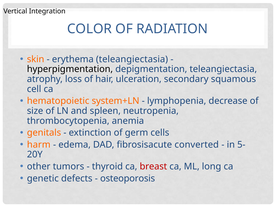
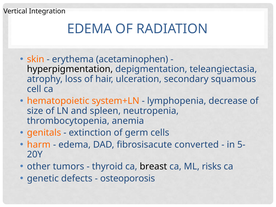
COLOR at (89, 29): COLOR -> EDEMA
erythema teleangiectasia: teleangiectasia -> acetaminophen
breast colour: red -> black
long: long -> risks
